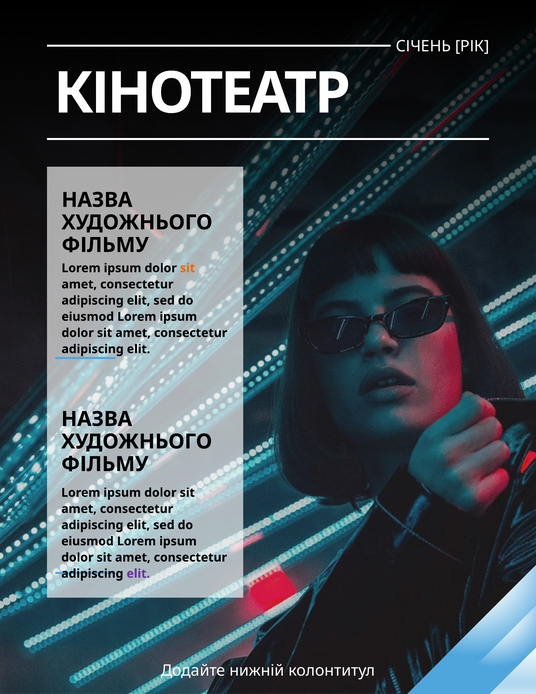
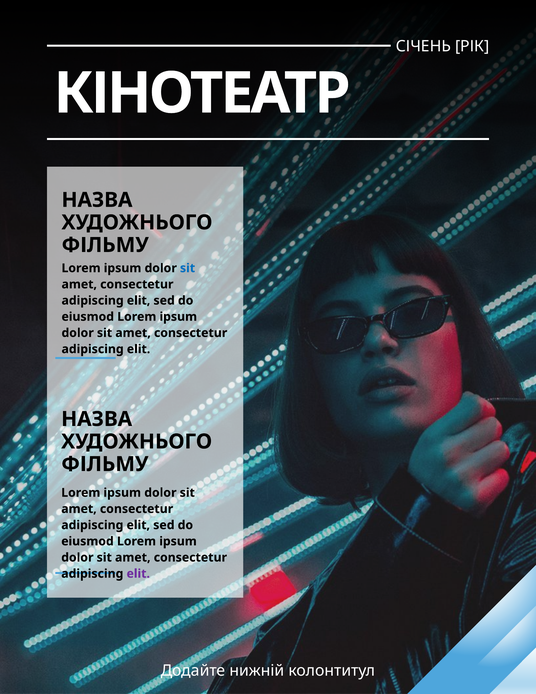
sit at (188, 268) colour: orange -> blue
